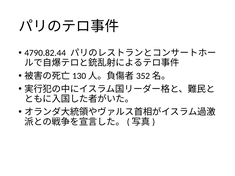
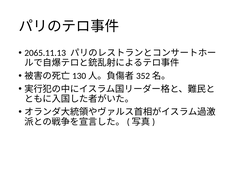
4790.82.44: 4790.82.44 -> 2065.11.13
